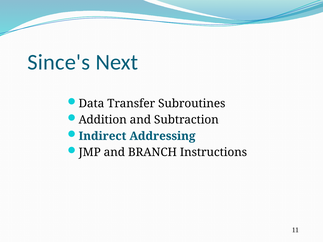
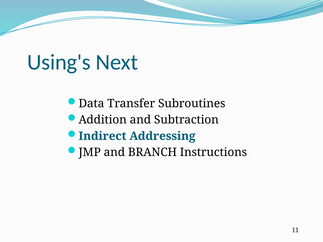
Since's: Since's -> Using's
